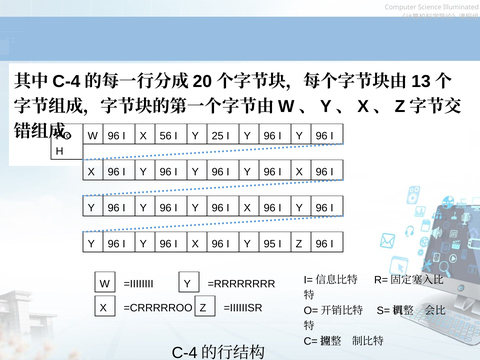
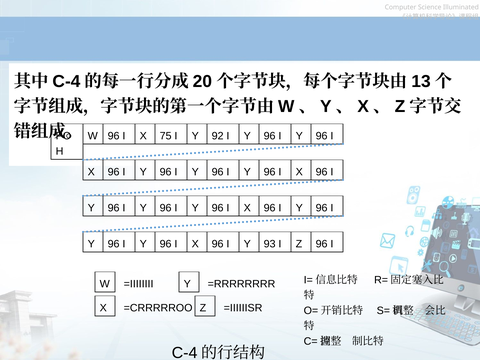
56: 56 -> 75
25: 25 -> 92
95: 95 -> 93
